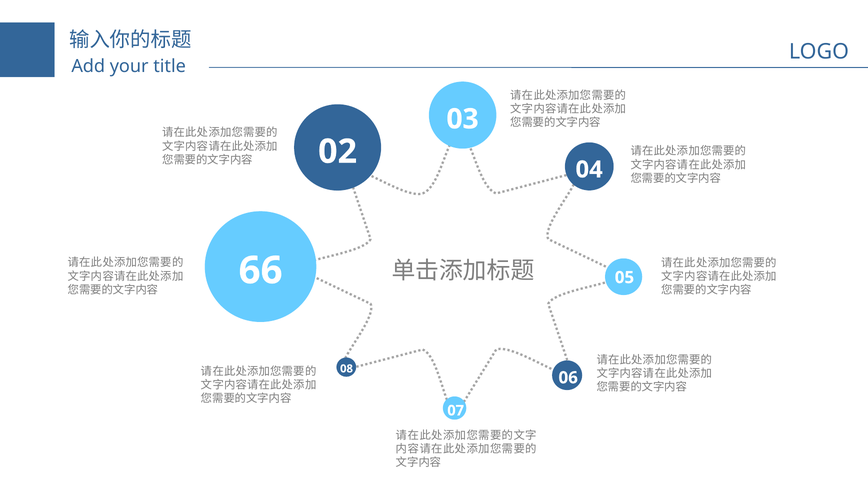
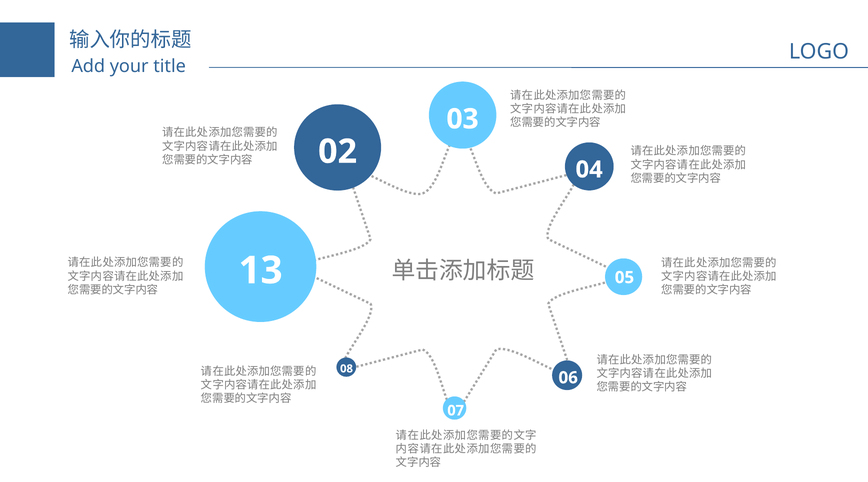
66: 66 -> 13
